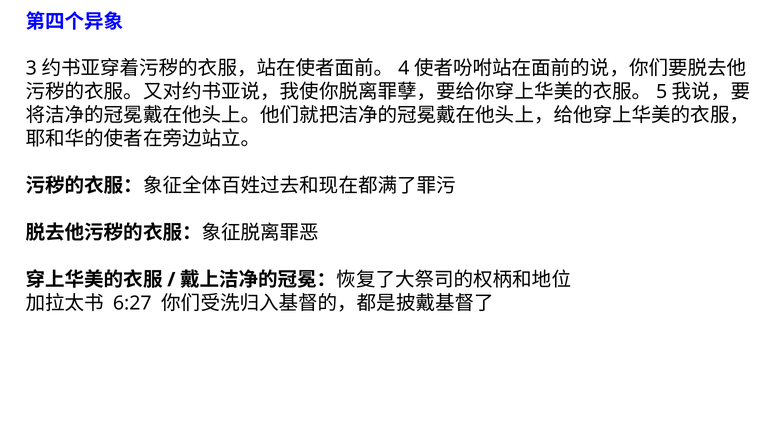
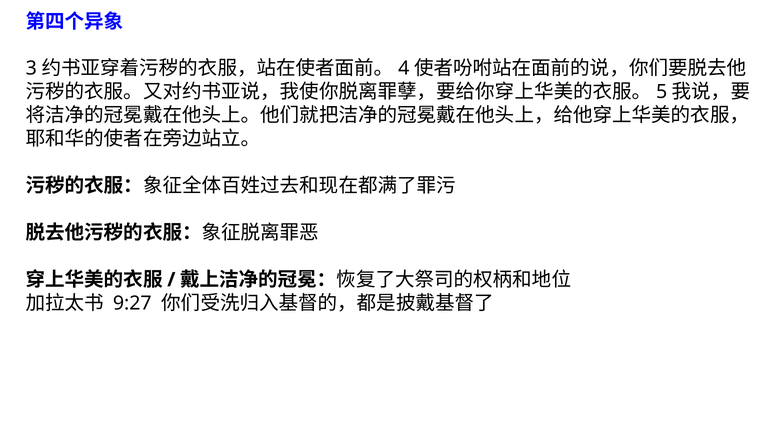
6:27: 6:27 -> 9:27
